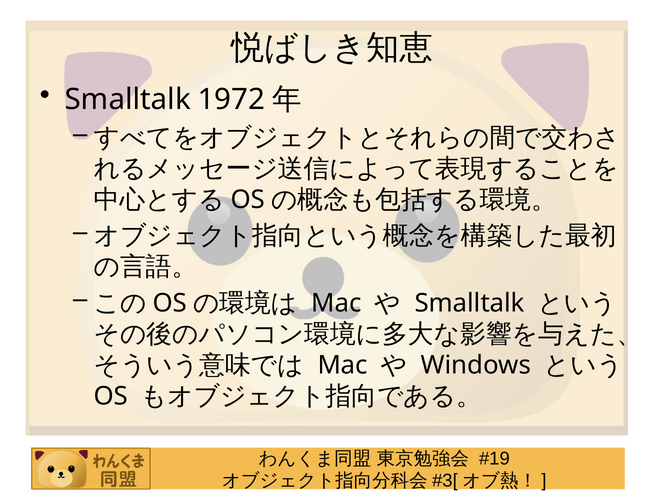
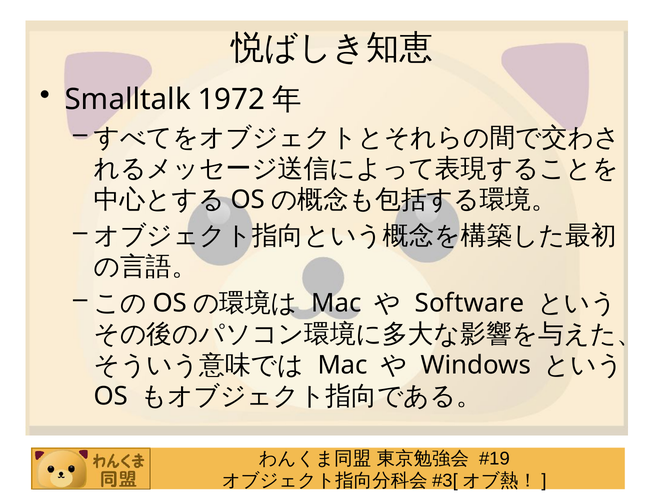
Smalltalk: Smalltalk -> Software
